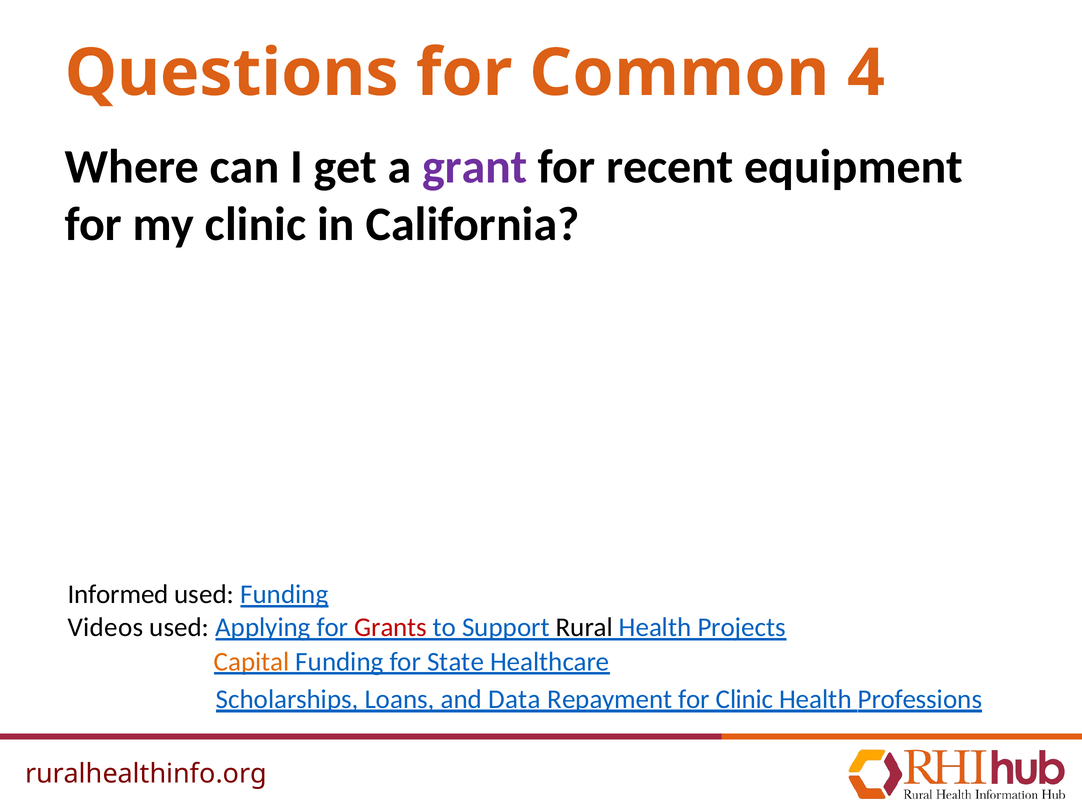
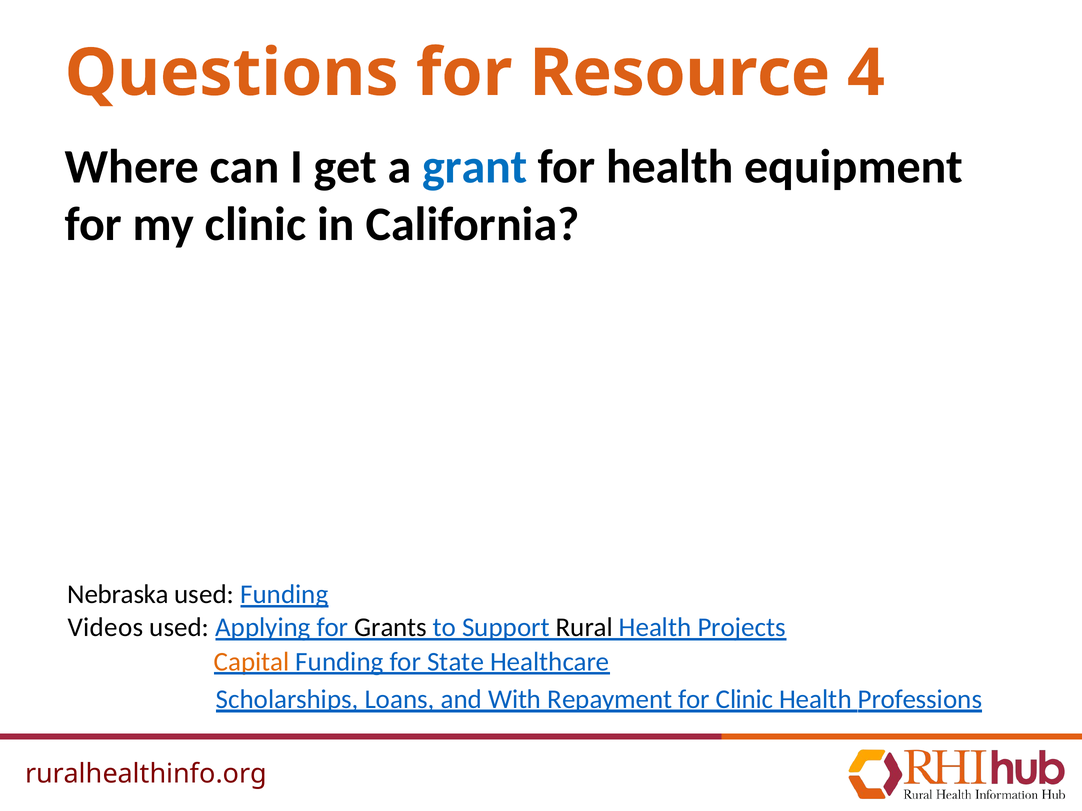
Common: Common -> Resource
grant colour: purple -> blue
for recent: recent -> health
Informed: Informed -> Nebraska
Grants colour: red -> black
Data: Data -> With
